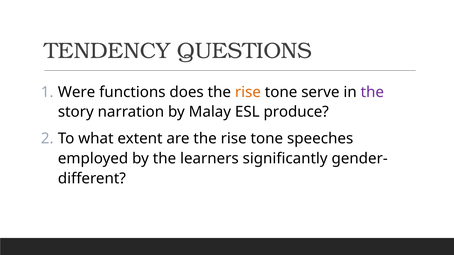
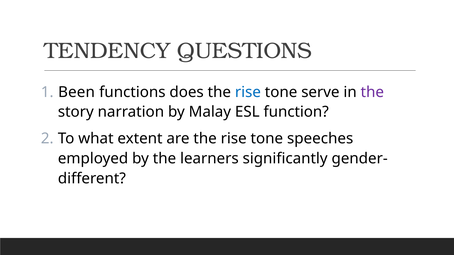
Were: Were -> Been
rise at (248, 92) colour: orange -> blue
produce: produce -> function
